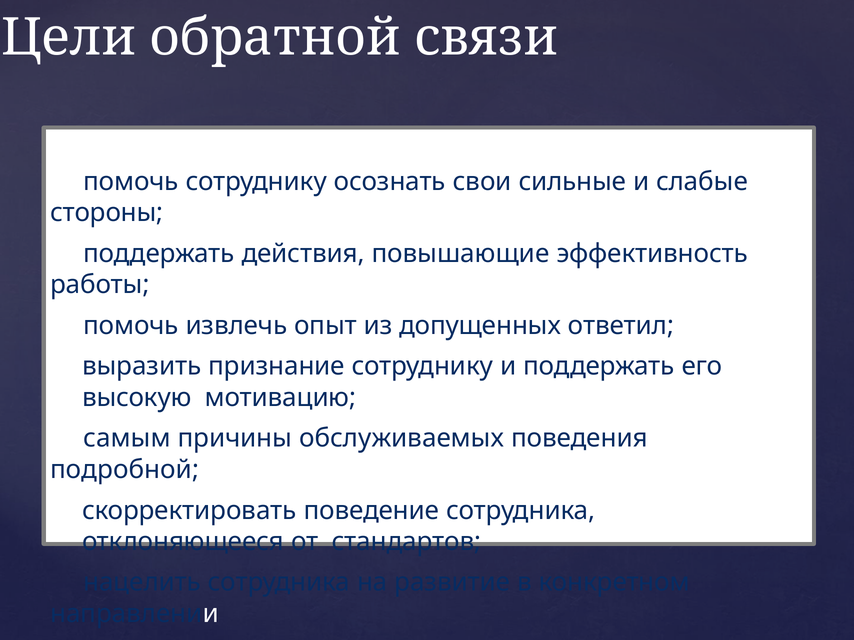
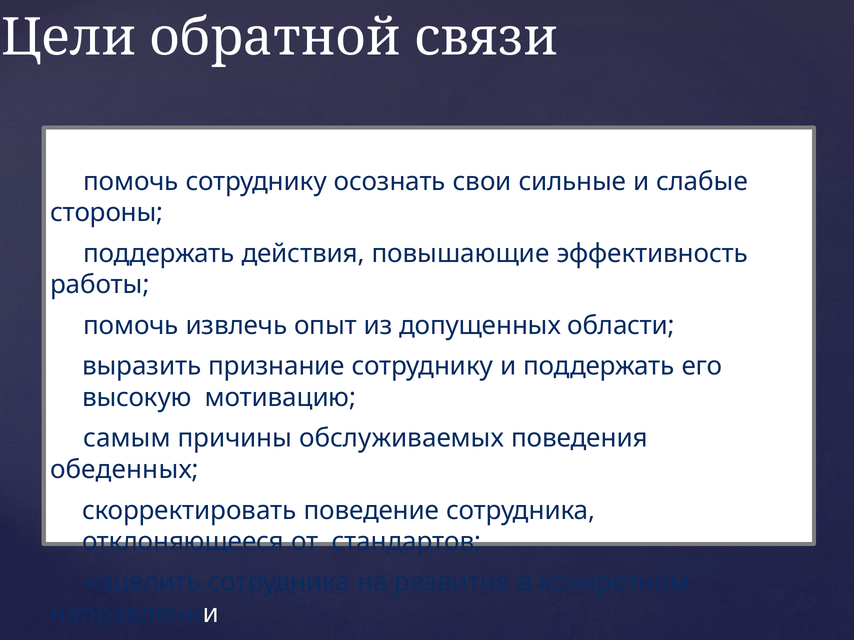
ответил: ответил -> области
подробной: подробной -> обеденных
